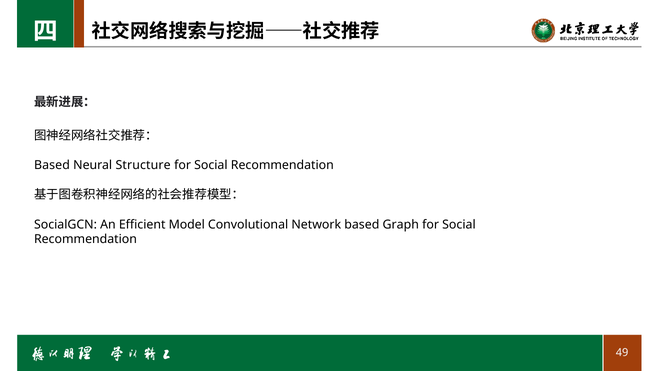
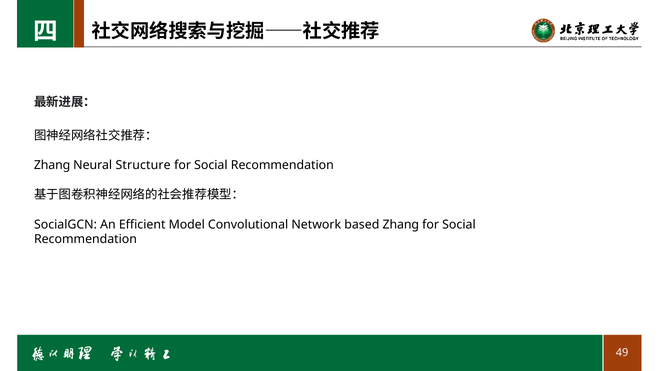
Based at (52, 165): Based -> Zhang
based Graph: Graph -> Zhang
